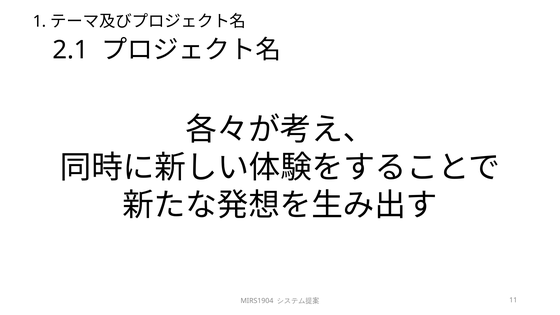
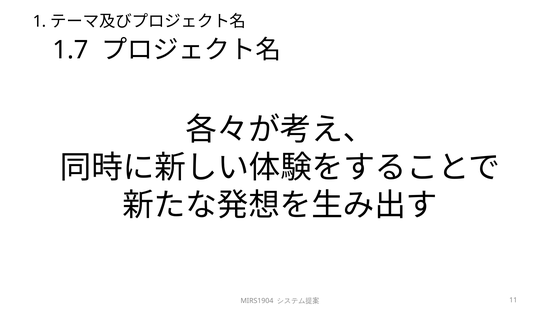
2.1: 2.1 -> 1.7
